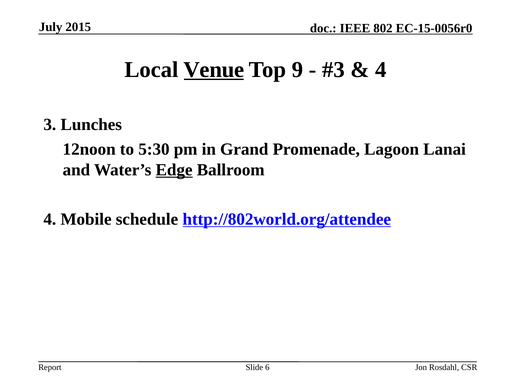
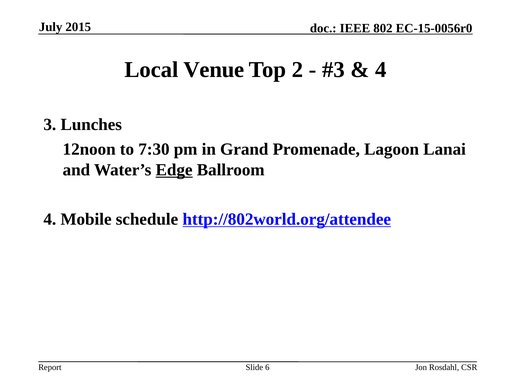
Venue underline: present -> none
9: 9 -> 2
5:30: 5:30 -> 7:30
